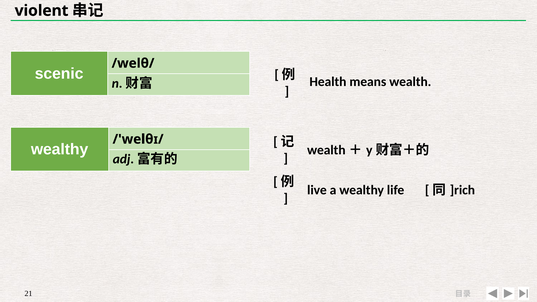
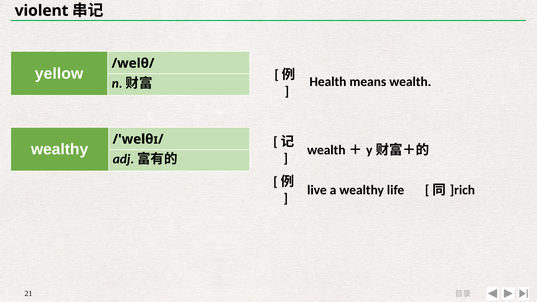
scenic: scenic -> yellow
